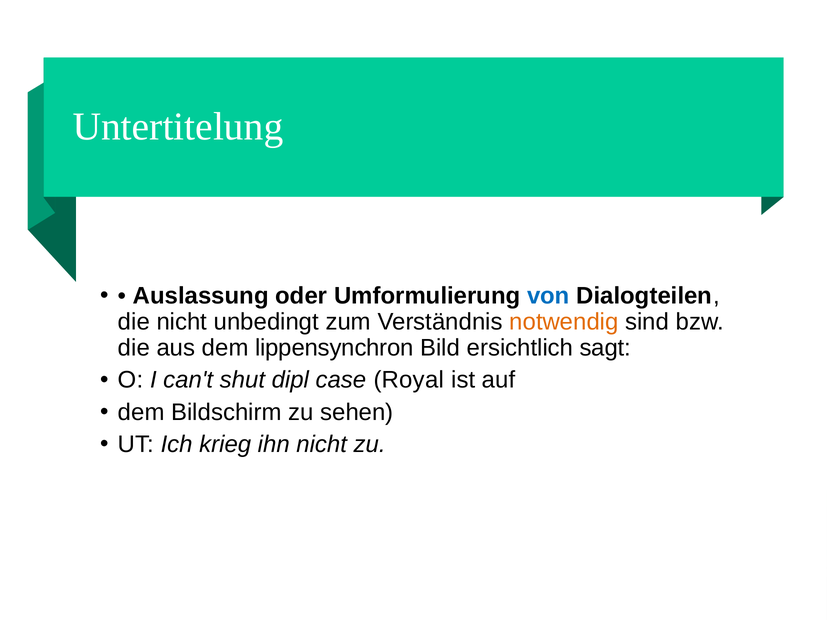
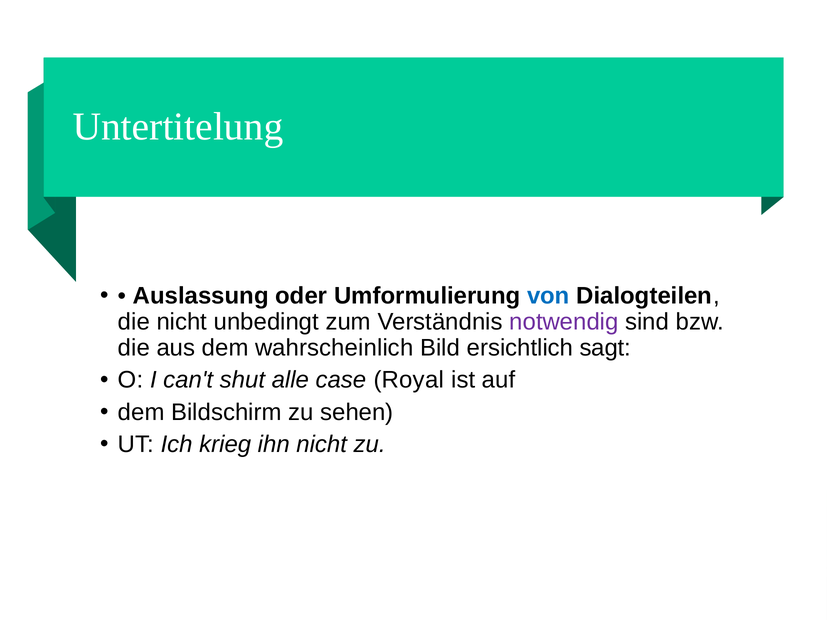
notwendig colour: orange -> purple
lippensynchron: lippensynchron -> wahrscheinlich
dipl: dipl -> alle
